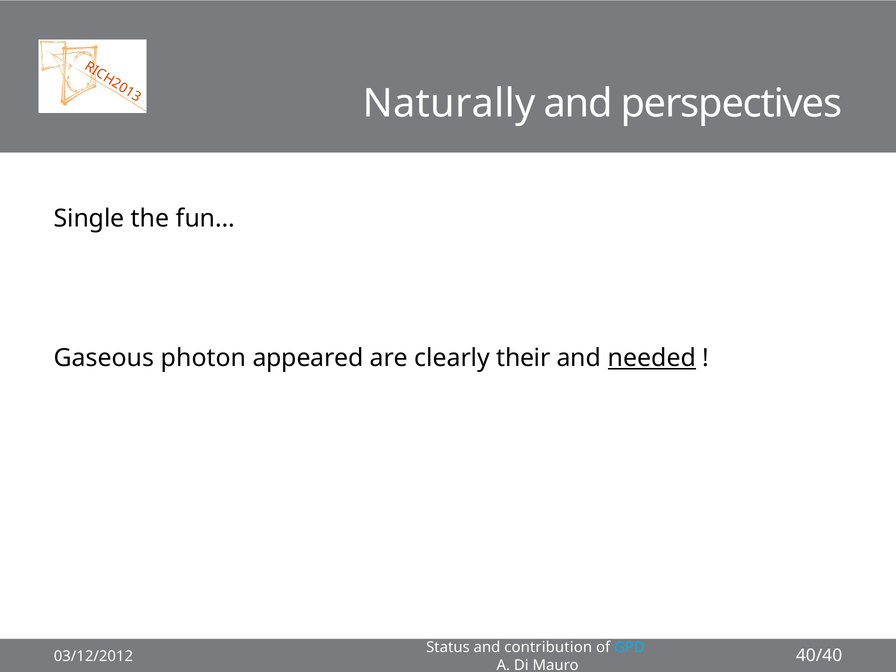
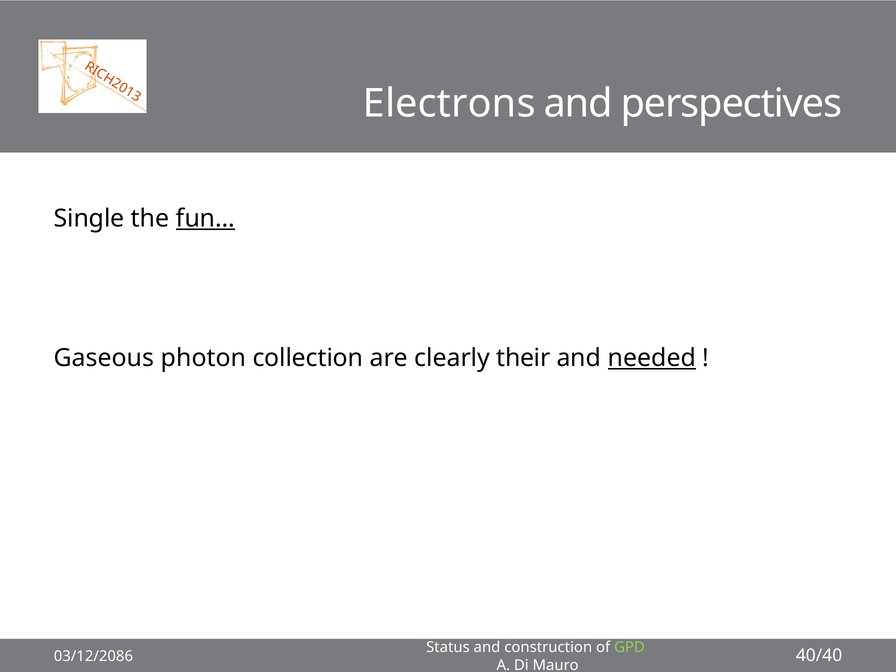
Naturally: Naturally -> Electrons
fun… underline: none -> present
appeared: appeared -> collection
contribution: contribution -> construction
GPD colour: light blue -> light green
03/12/2012: 03/12/2012 -> 03/12/2086
